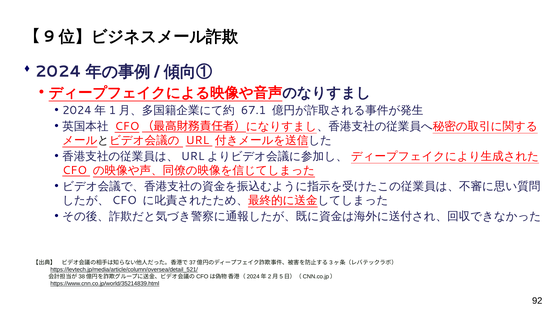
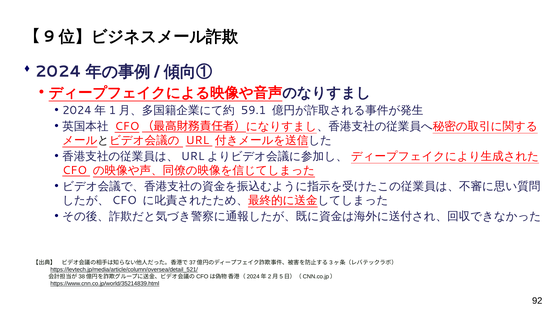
67.1: 67.1 -> 59.1
